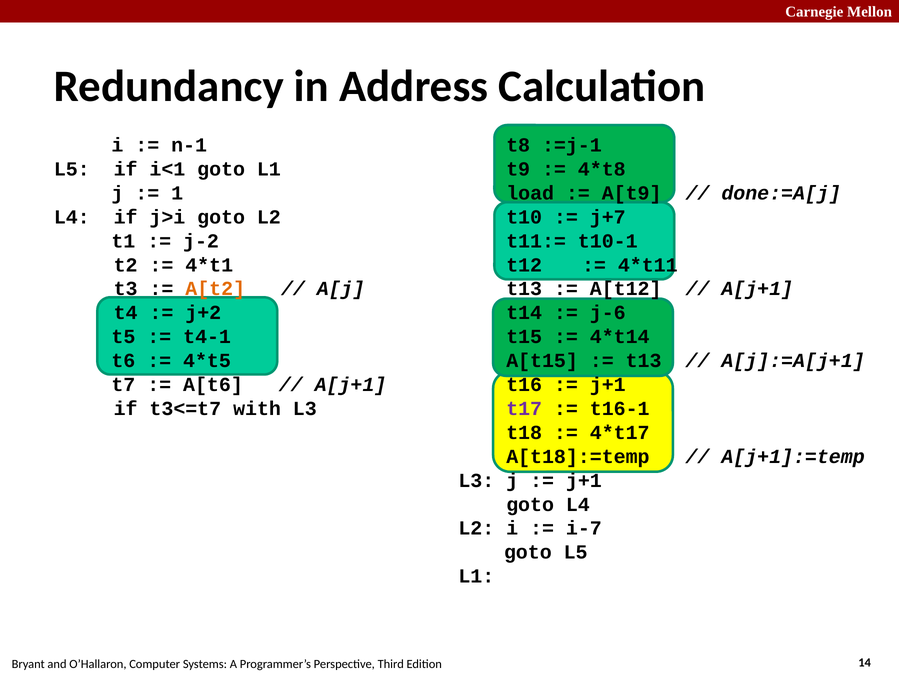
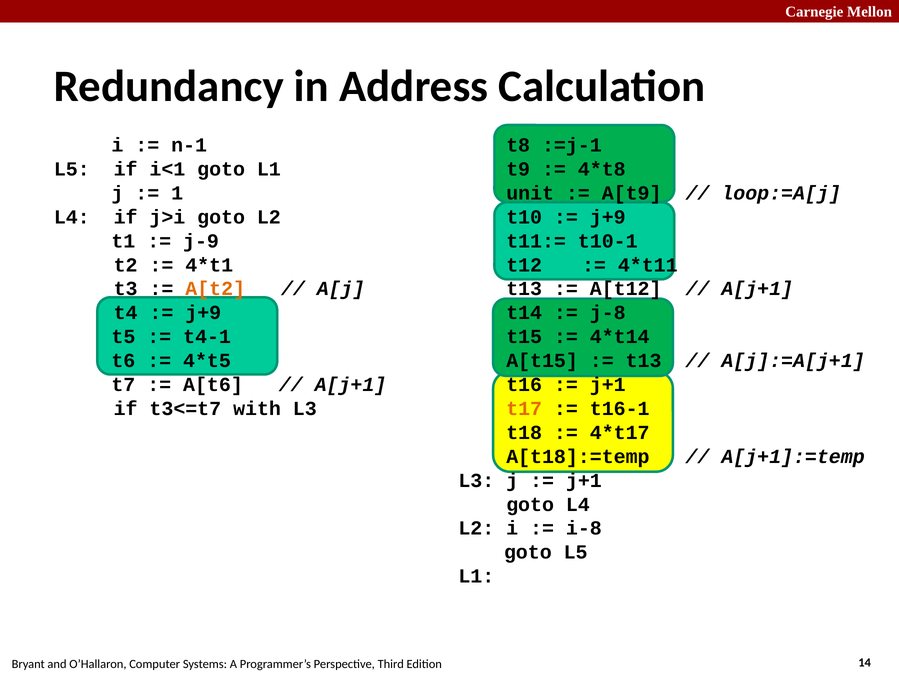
load: load -> unit
done:=A[j: done:=A[j -> loop:=A[j
j+7 at (608, 217): j+7 -> j+9
j-2: j-2 -> j-9
j+2 at (203, 313): j+2 -> j+9
j-6: j-6 -> j-8
t17 colour: purple -> orange
i-7: i-7 -> i-8
